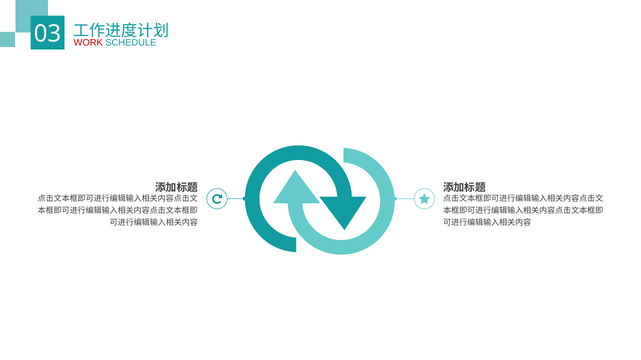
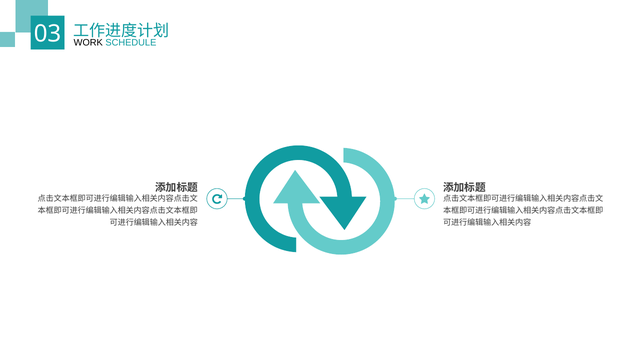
WORK colour: red -> black
